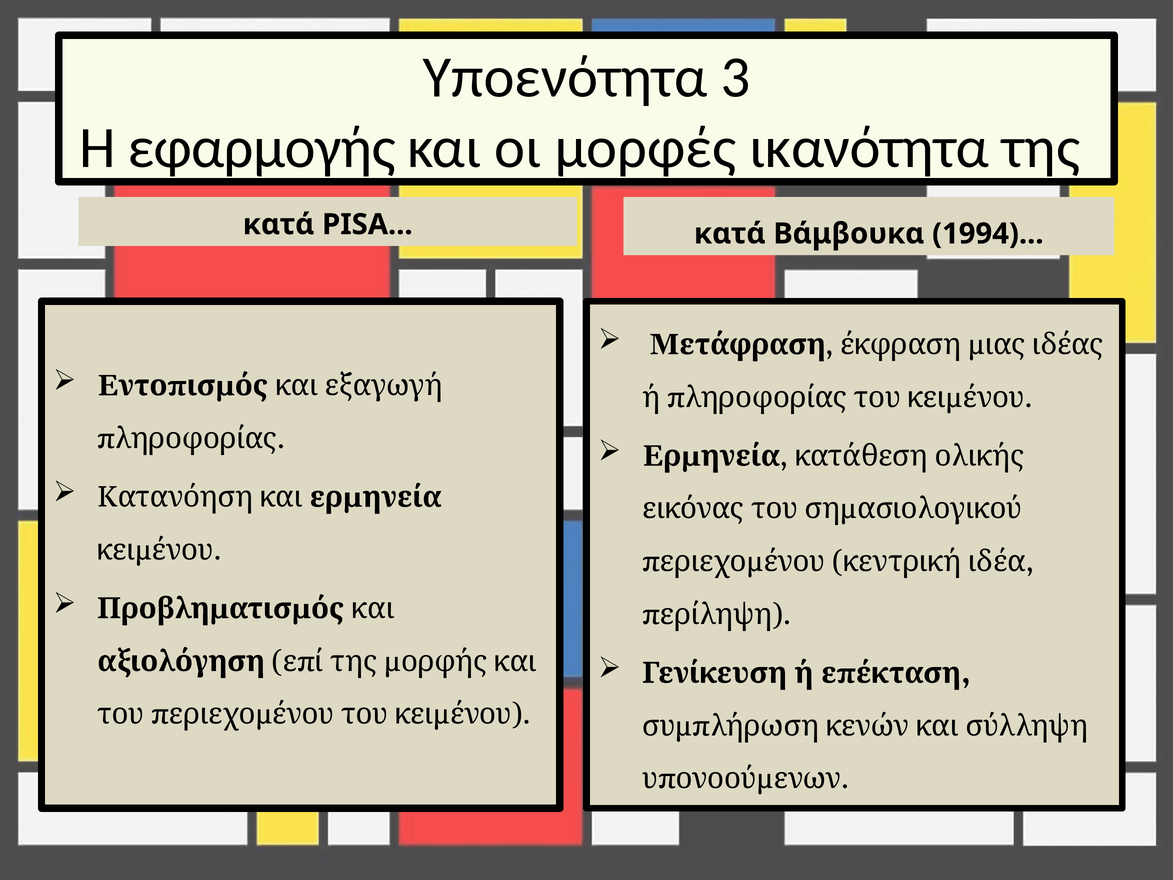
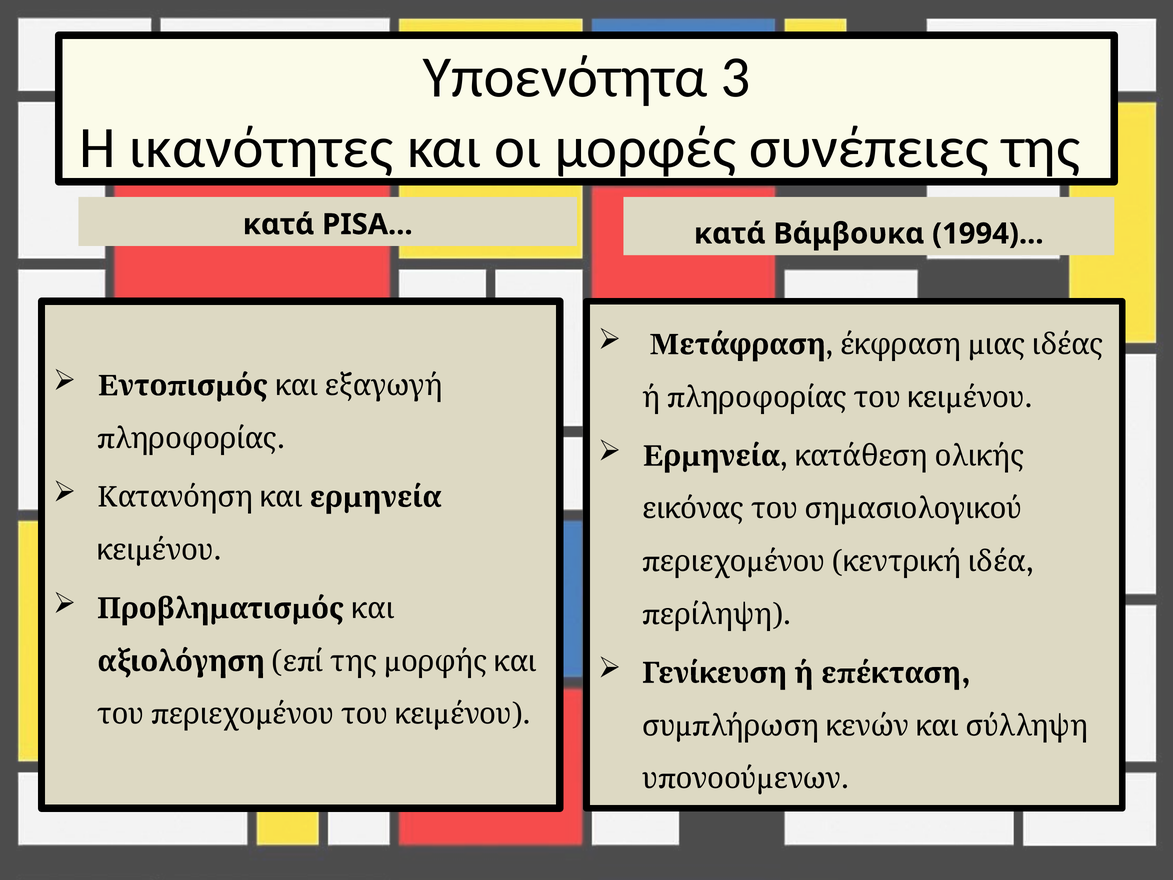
εφαρμογής: εφαρμογής -> ικανότητες
ικανότητα: ικανότητα -> συνέπειες
